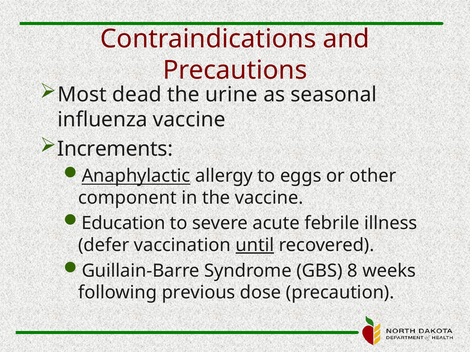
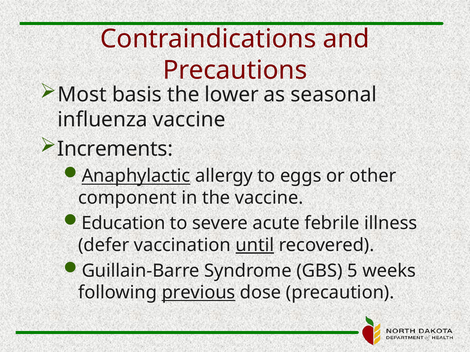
dead: dead -> basis
urine: urine -> lower
8: 8 -> 5
previous underline: none -> present
